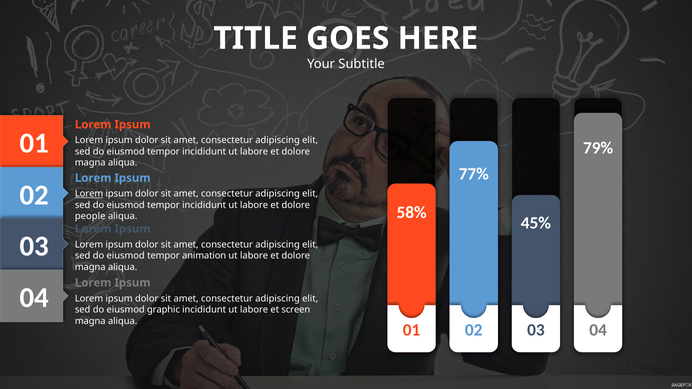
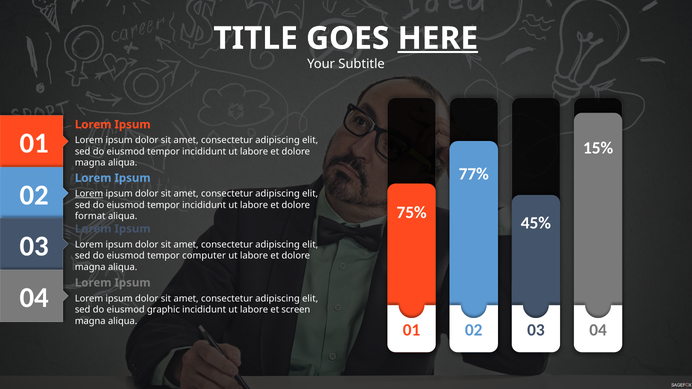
HERE underline: none -> present
79%: 79% -> 15%
58%: 58% -> 75%
people: people -> format
animation: animation -> computer
